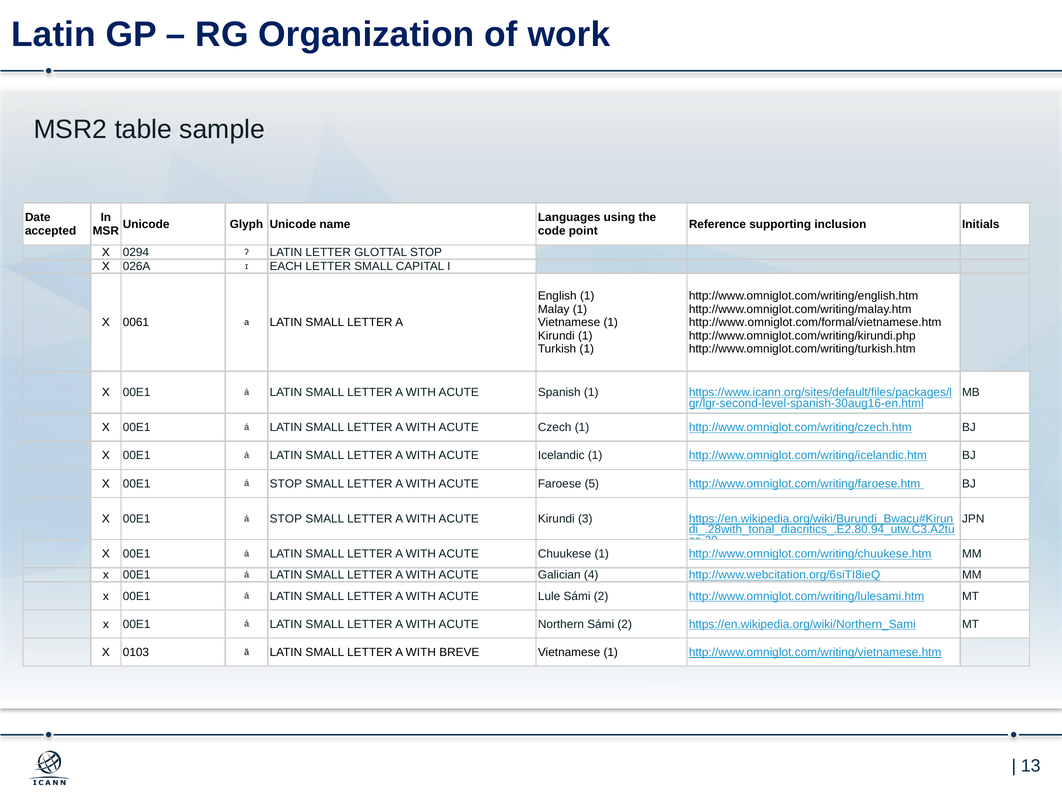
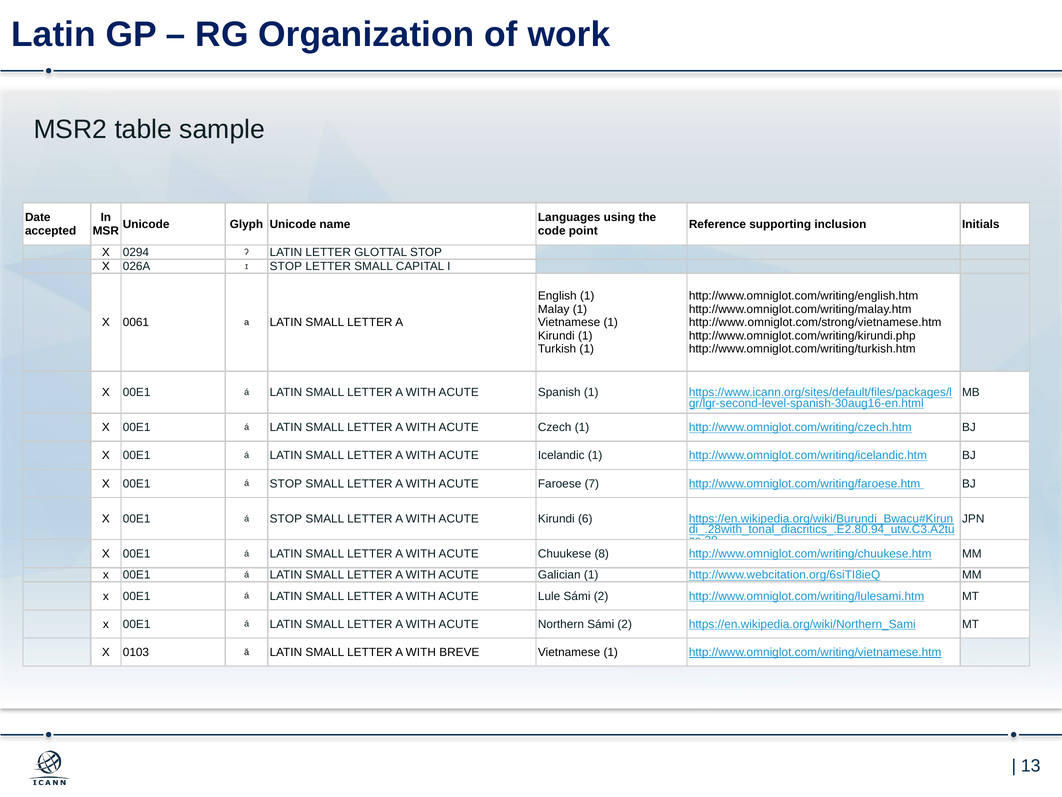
ɪ EACH: EACH -> STOP
http://www.omniglot.com/formal/vietnamese.htm: http://www.omniglot.com/formal/vietnamese.htm -> http://www.omniglot.com/strong/vietnamese.htm
5: 5 -> 7
3: 3 -> 6
Chuukese 1: 1 -> 8
Galician 4: 4 -> 1
